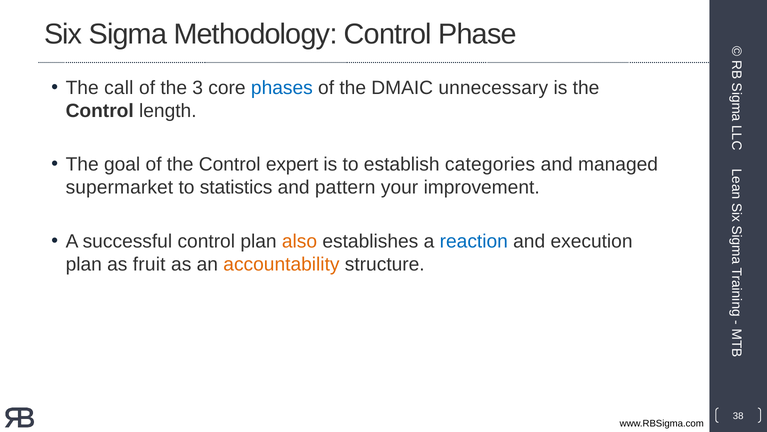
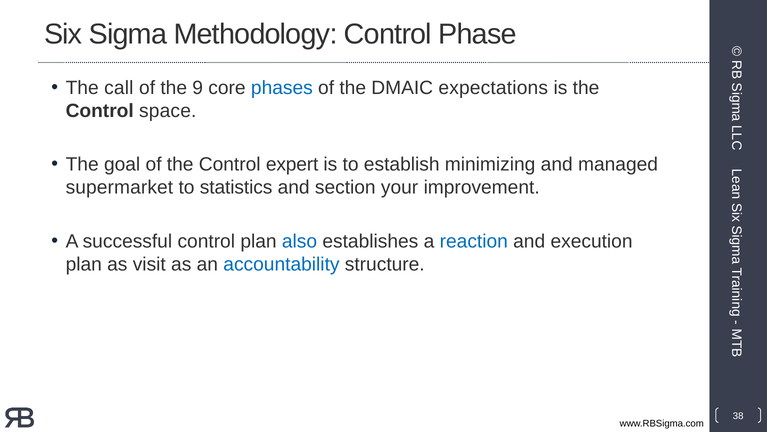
3: 3 -> 9
unnecessary: unnecessary -> expectations
length: length -> space
categories: categories -> minimizing
pattern: pattern -> section
also colour: orange -> blue
fruit: fruit -> visit
accountability colour: orange -> blue
